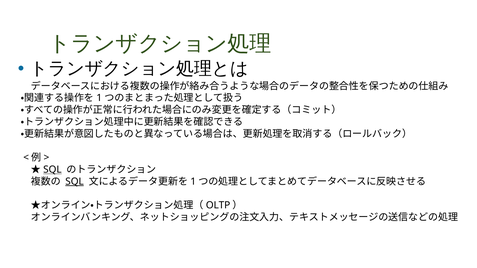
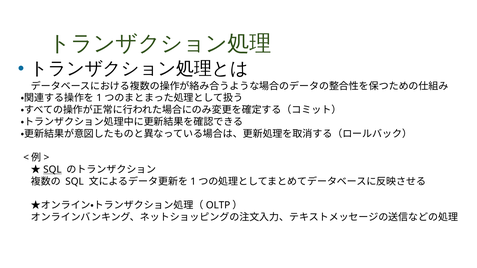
SQL at (75, 182) underline: present -> none
